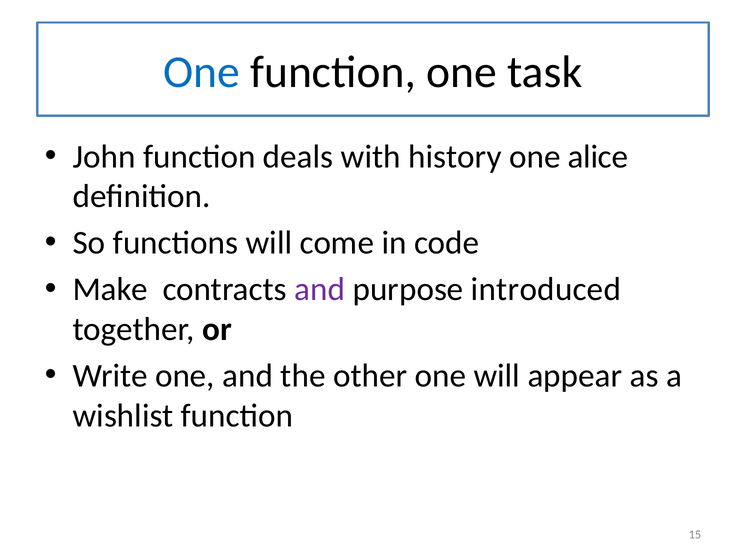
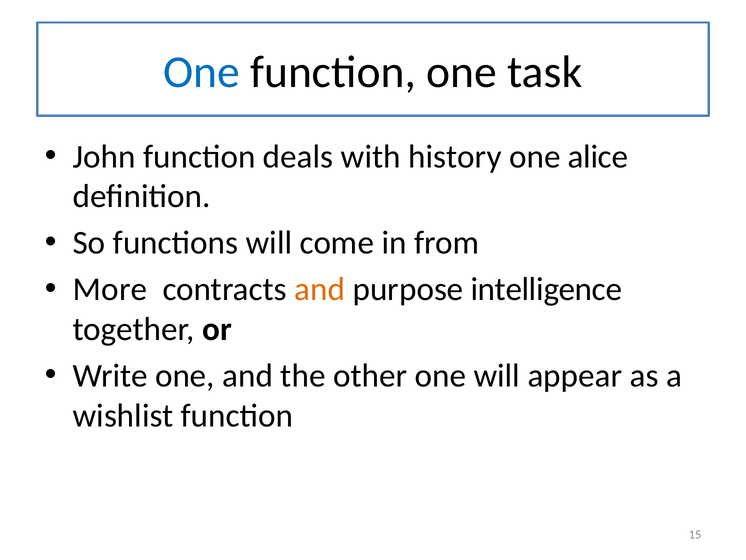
code: code -> from
Make: Make -> More
and at (320, 289) colour: purple -> orange
introduced: introduced -> intelligence
